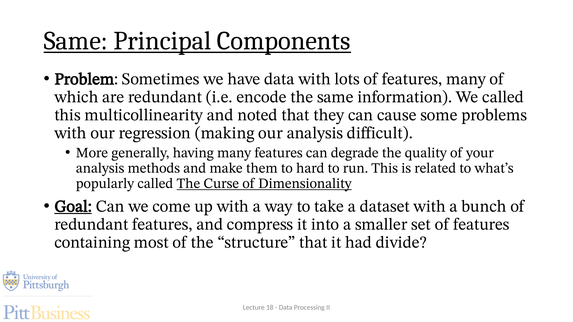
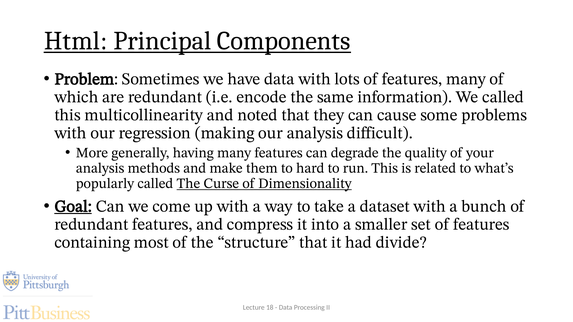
Same at (76, 41): Same -> Html
